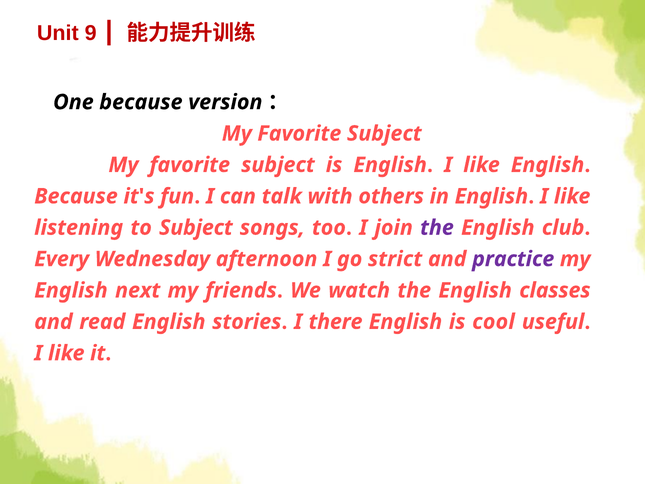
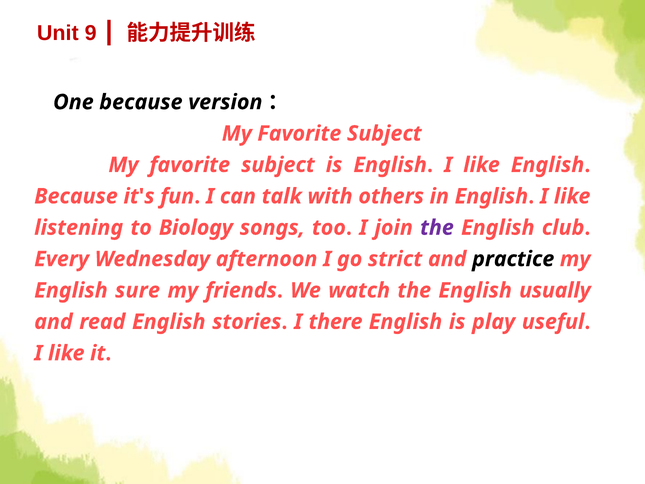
to Subject: Subject -> Biology
practice colour: purple -> black
next: next -> sure
classes: classes -> usually
cool: cool -> play
